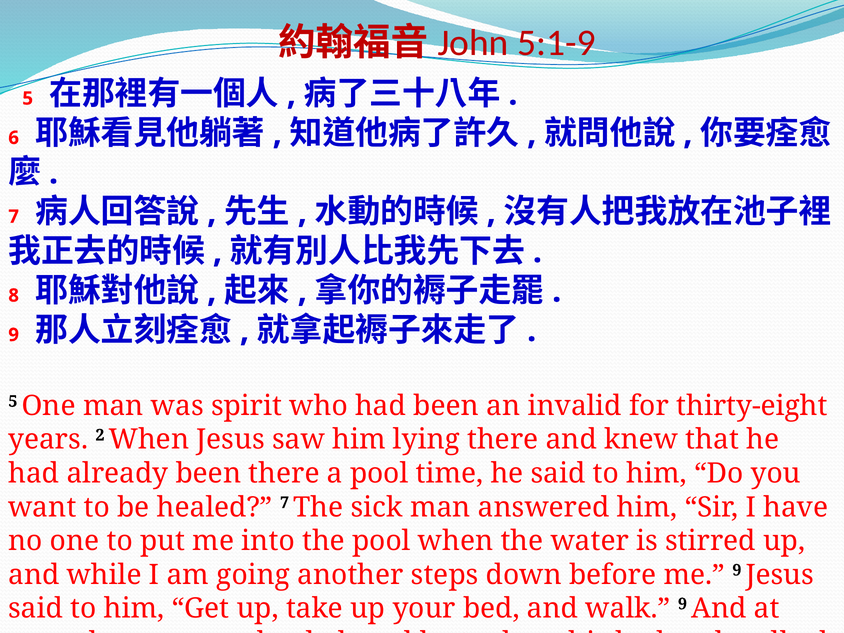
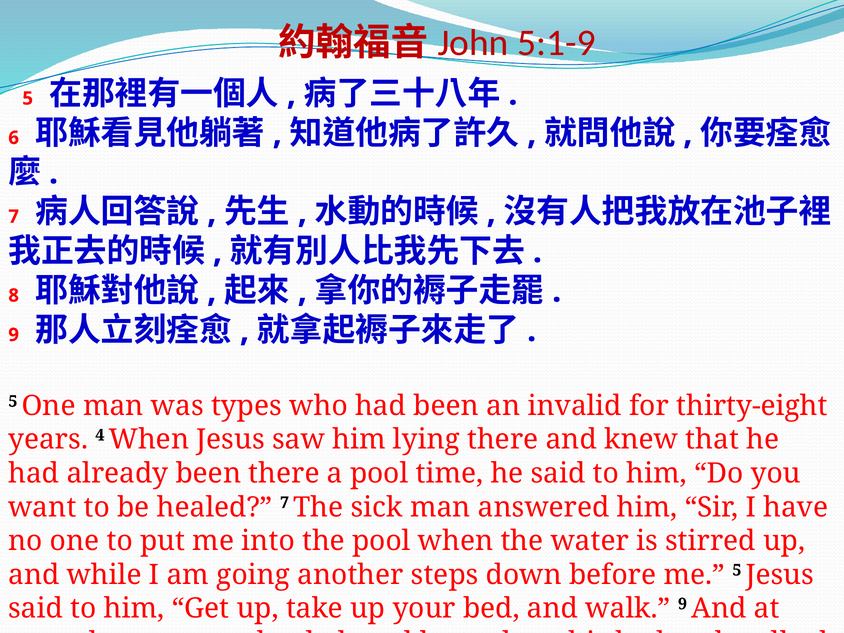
spirit: spirit -> types
2: 2 -> 4
me 9: 9 -> 5
